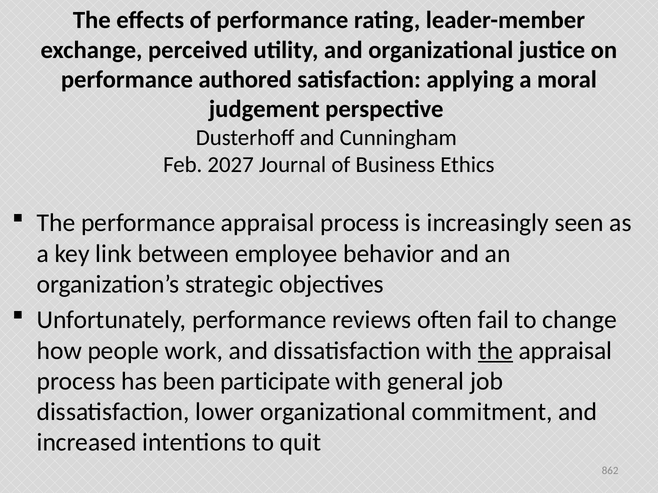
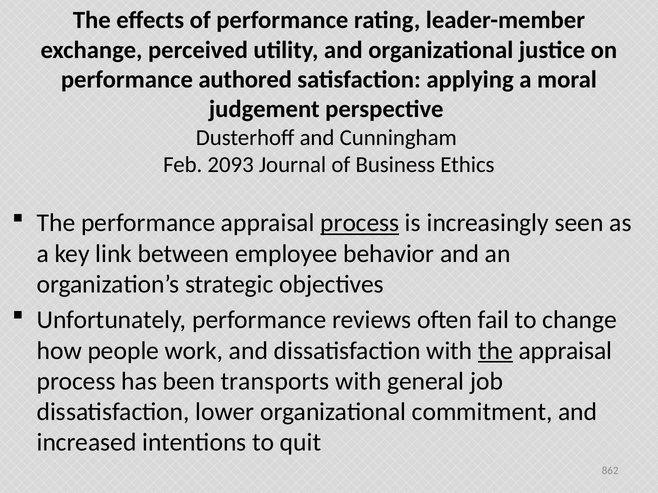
2027: 2027 -> 2093
process at (360, 223) underline: none -> present
participate: participate -> transports
